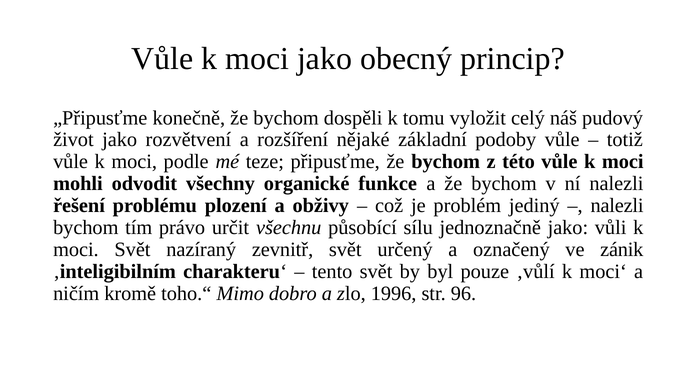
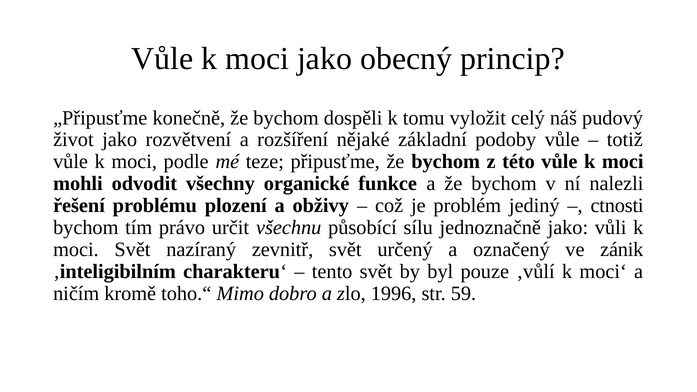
nalezli at (617, 206): nalezli -> ctnosti
96: 96 -> 59
